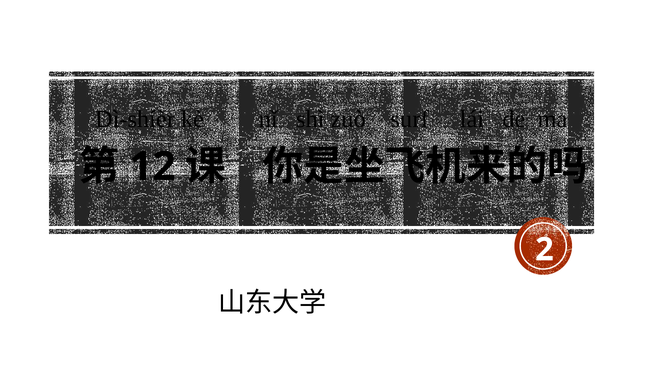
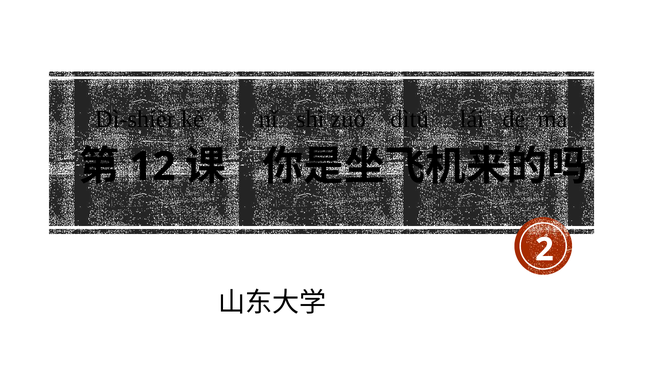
surf: surf -> dìtú
